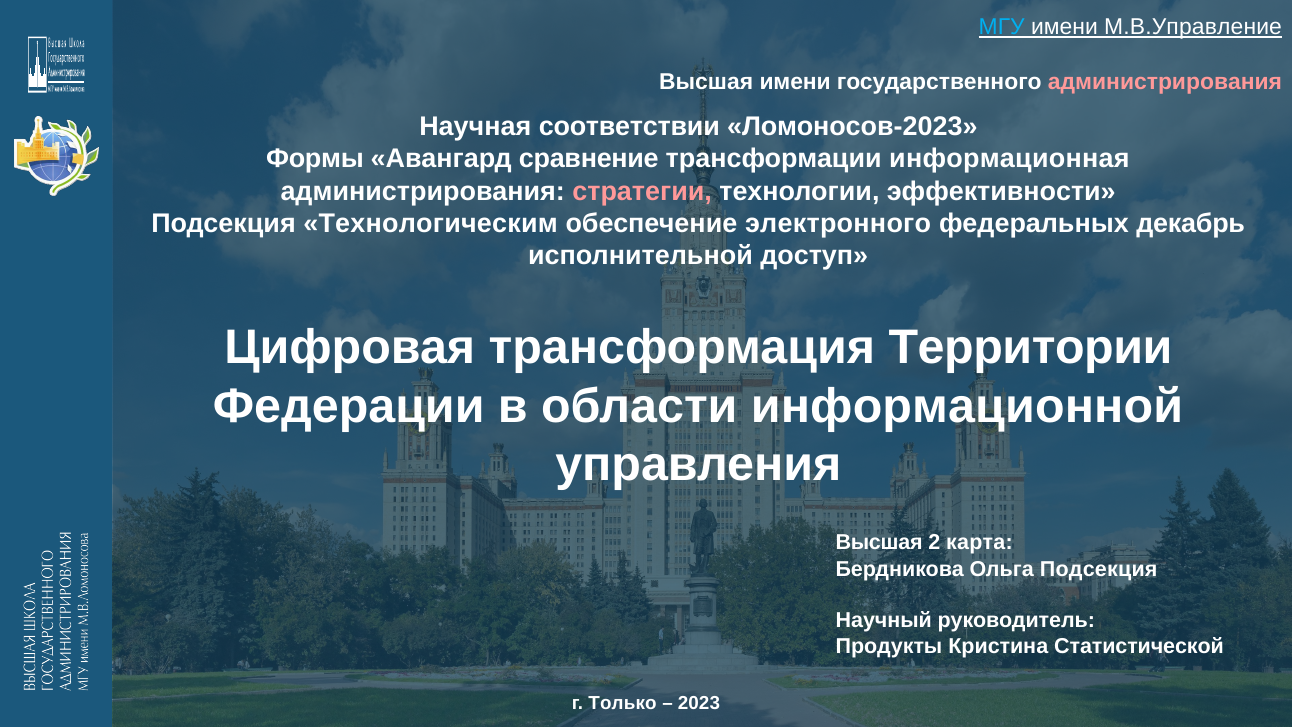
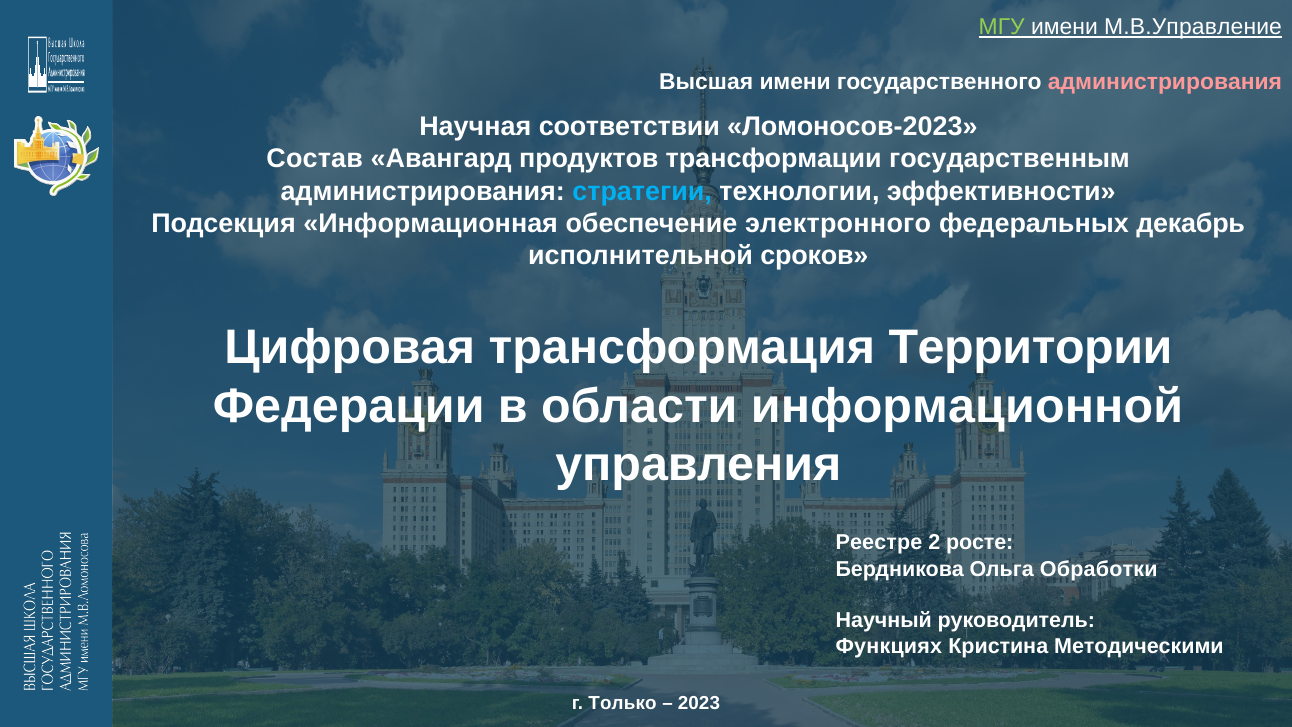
МГУ colour: light blue -> light green
Формы: Формы -> Состав
сравнение: сравнение -> продуктов
информационная: информационная -> государственным
стратегии colour: pink -> light blue
Технологическим: Технологическим -> Информационная
доступ: доступ -> сроков
Высшая at (879, 542): Высшая -> Реестре
карта: карта -> росте
Ольга Подсекция: Подсекция -> Обработки
Продукты: Продукты -> Функциях
Статистической: Статистической -> Методическими
